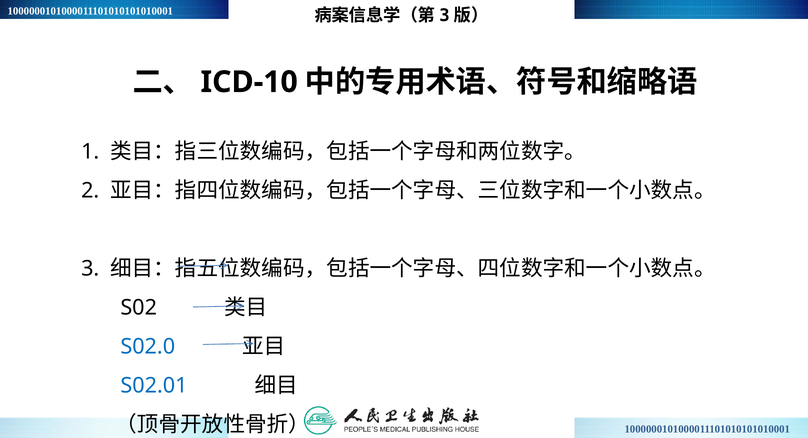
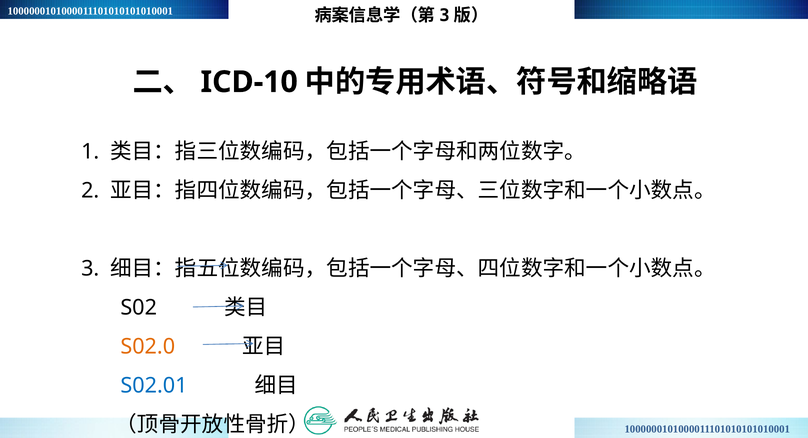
S02.0 colour: blue -> orange
